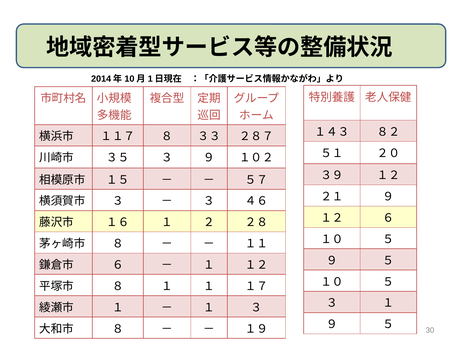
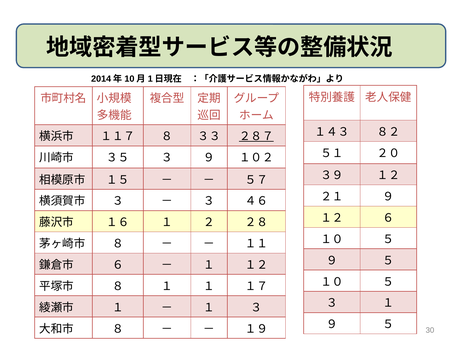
２８７ underline: none -> present
